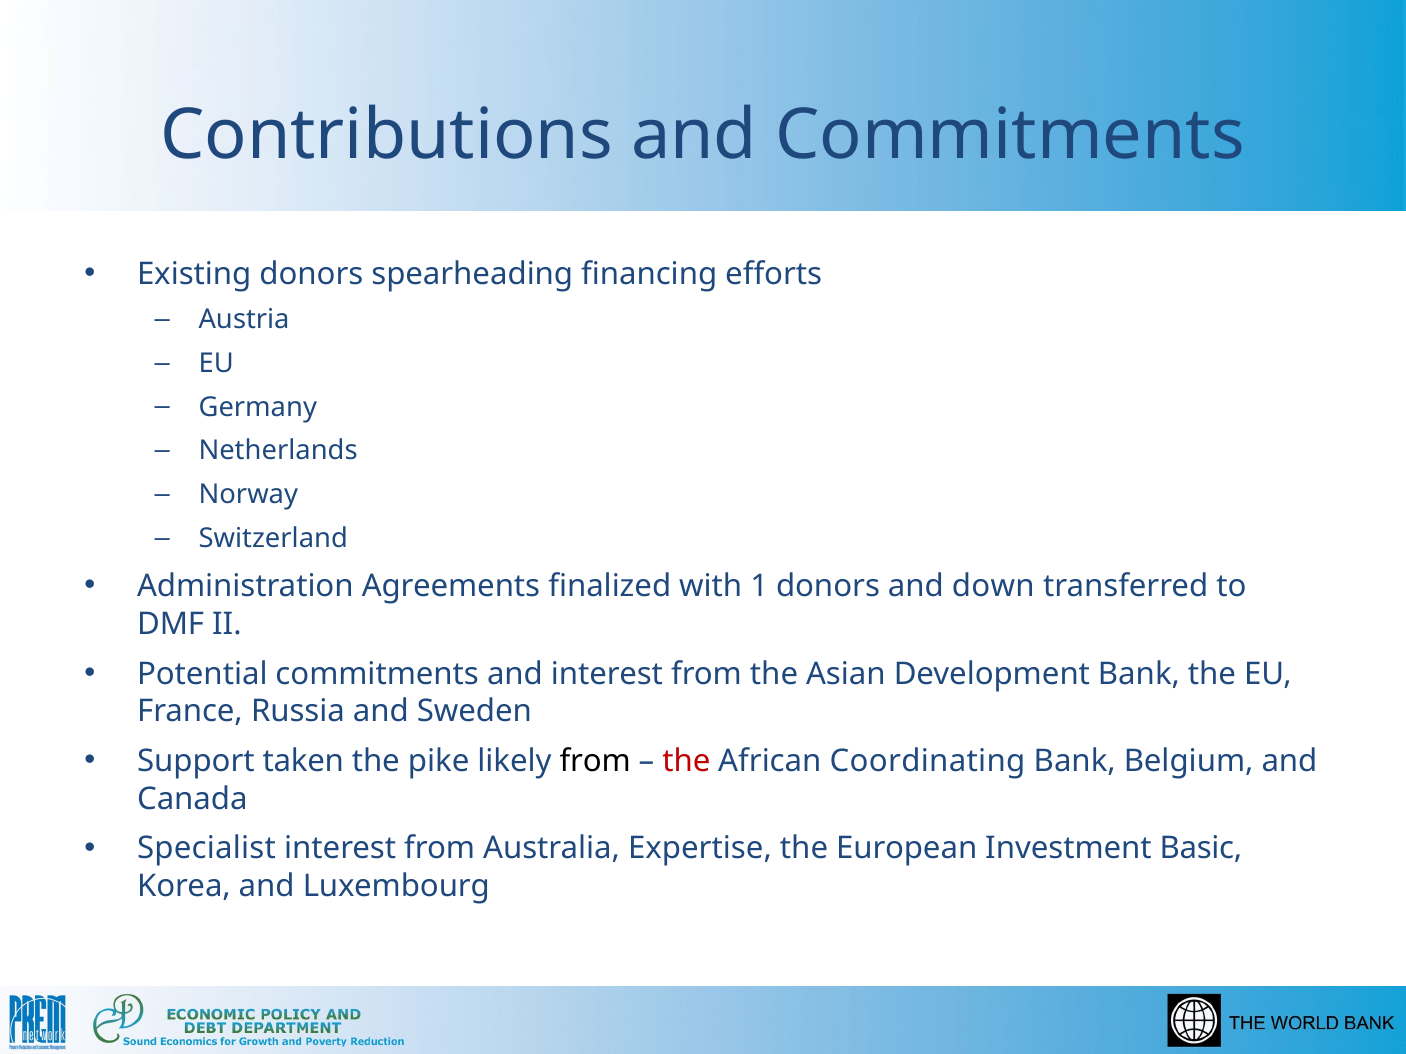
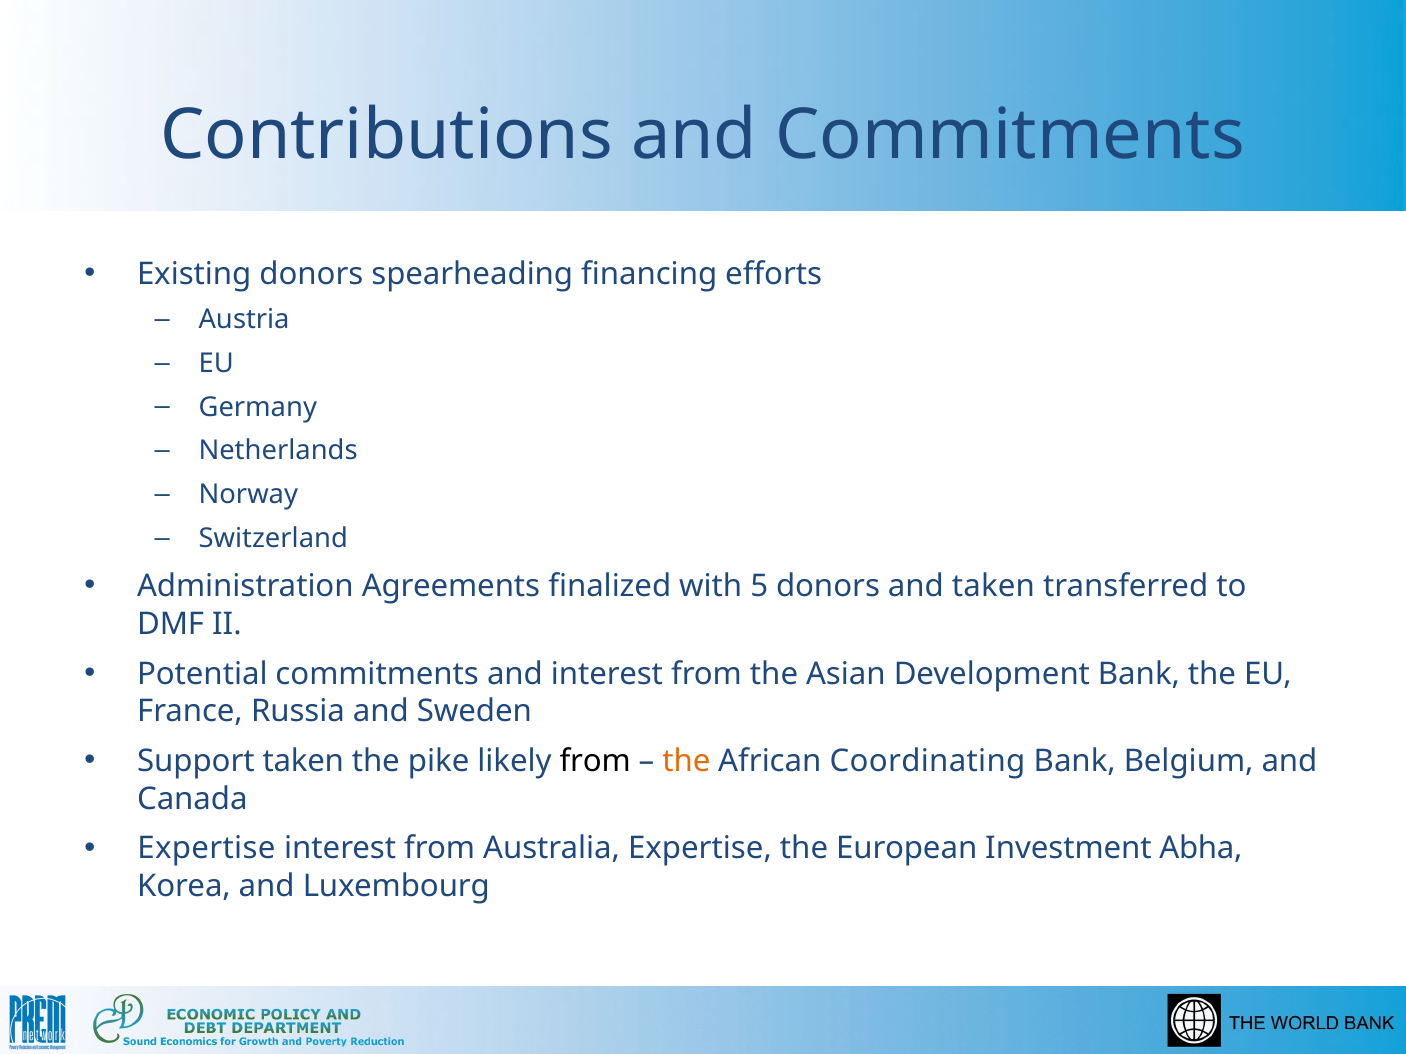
1: 1 -> 5
and down: down -> taken
the at (686, 762) colour: red -> orange
Specialist at (206, 849): Specialist -> Expertise
Basic: Basic -> Abha
